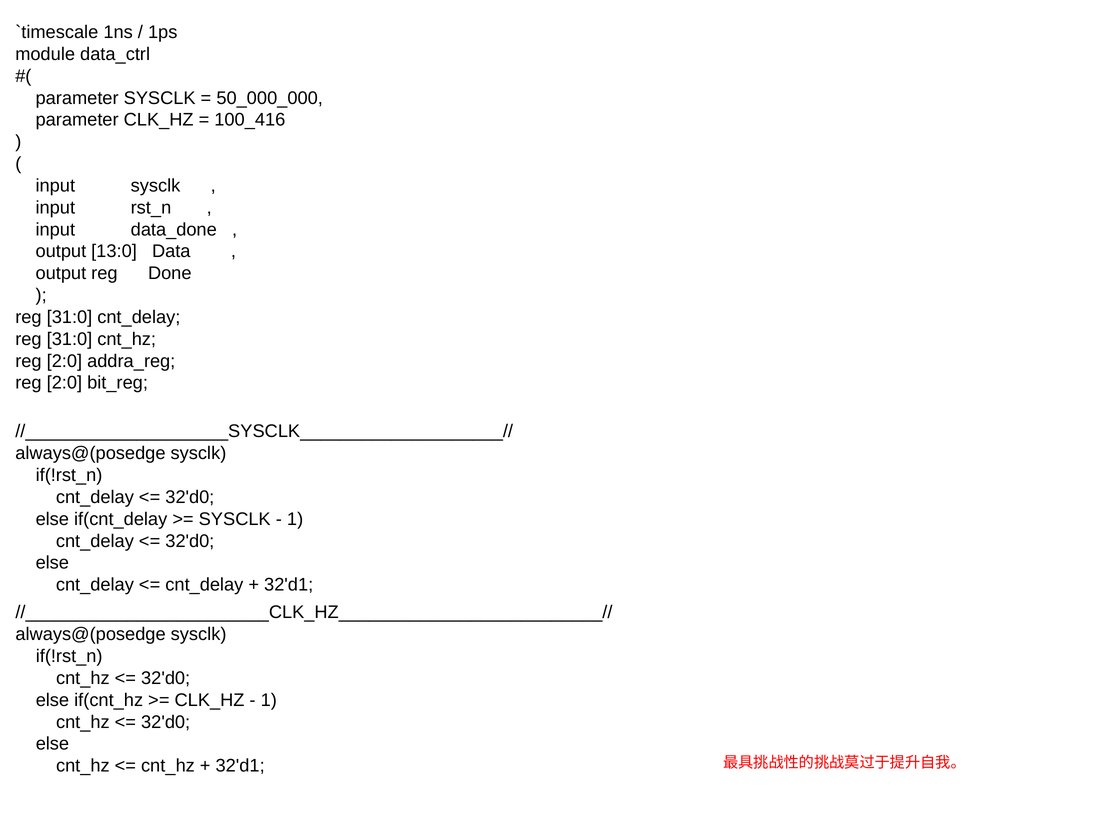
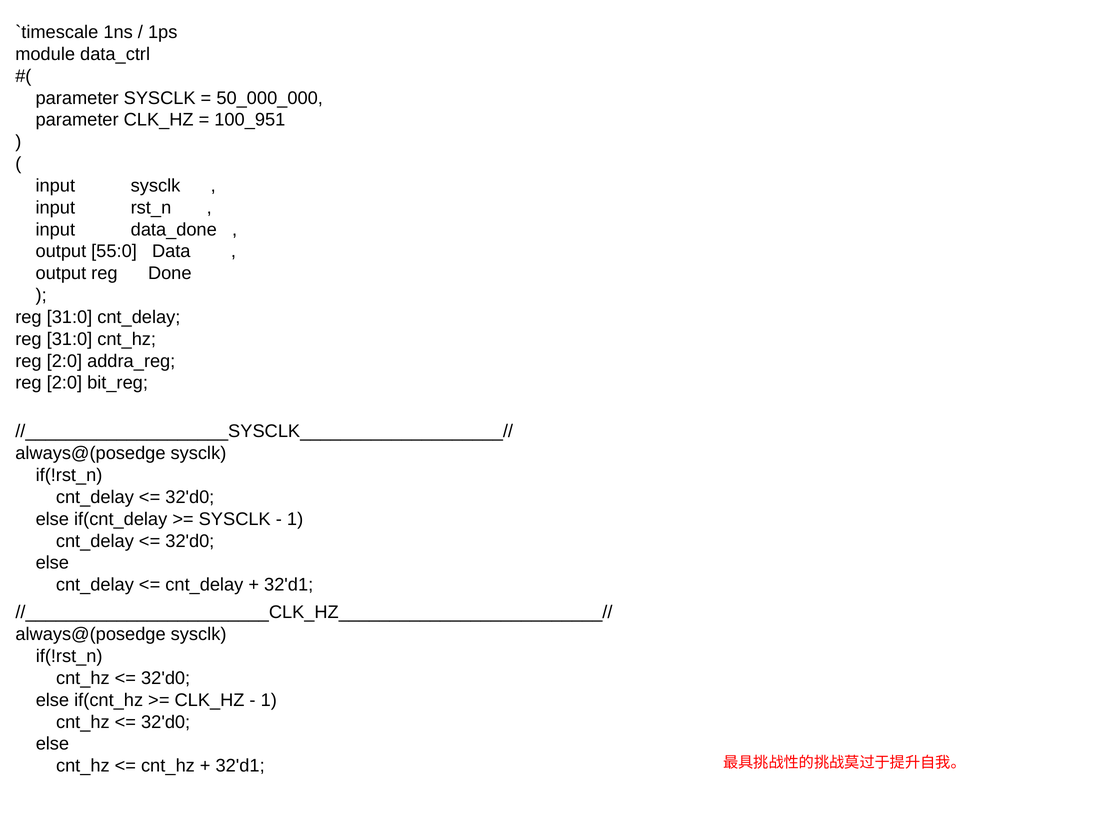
100_416: 100_416 -> 100_951
13:0: 13:0 -> 55:0
